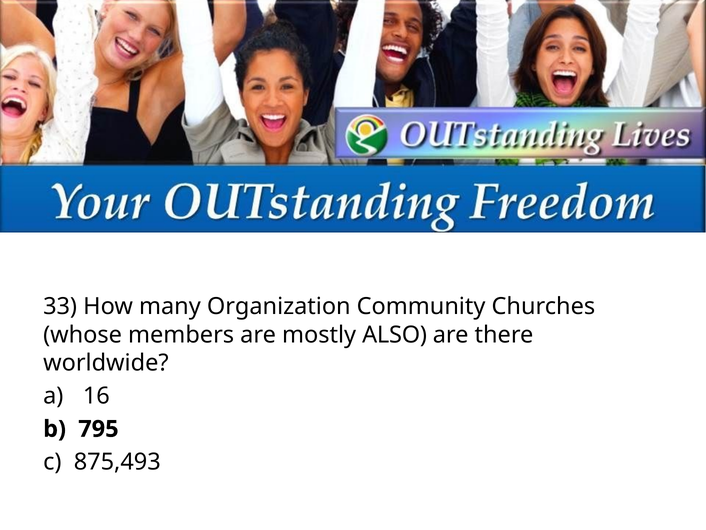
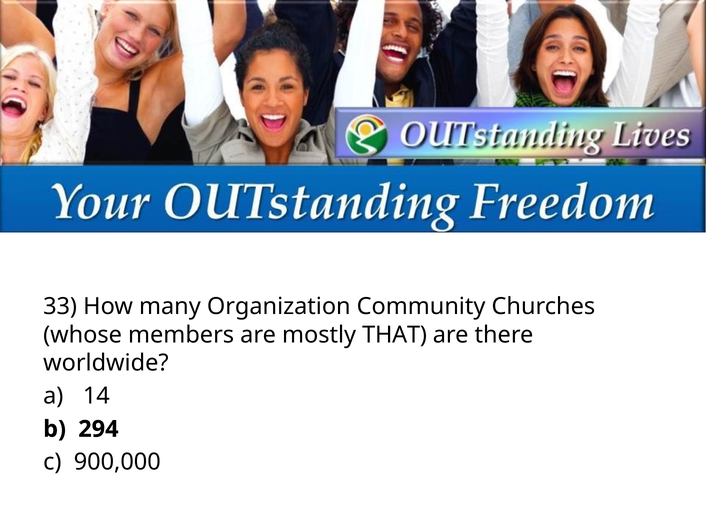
ALSO: ALSO -> THAT
16: 16 -> 14
795: 795 -> 294
875,493: 875,493 -> 900,000
